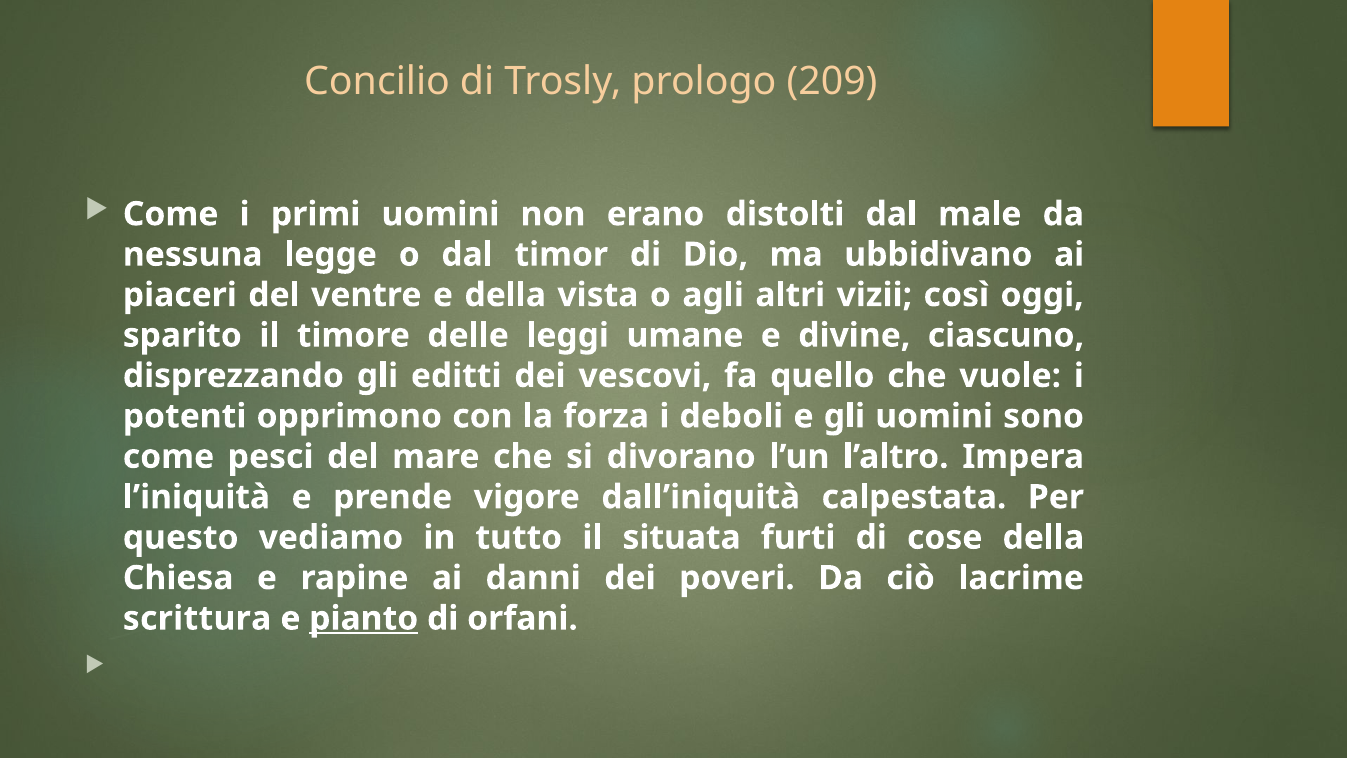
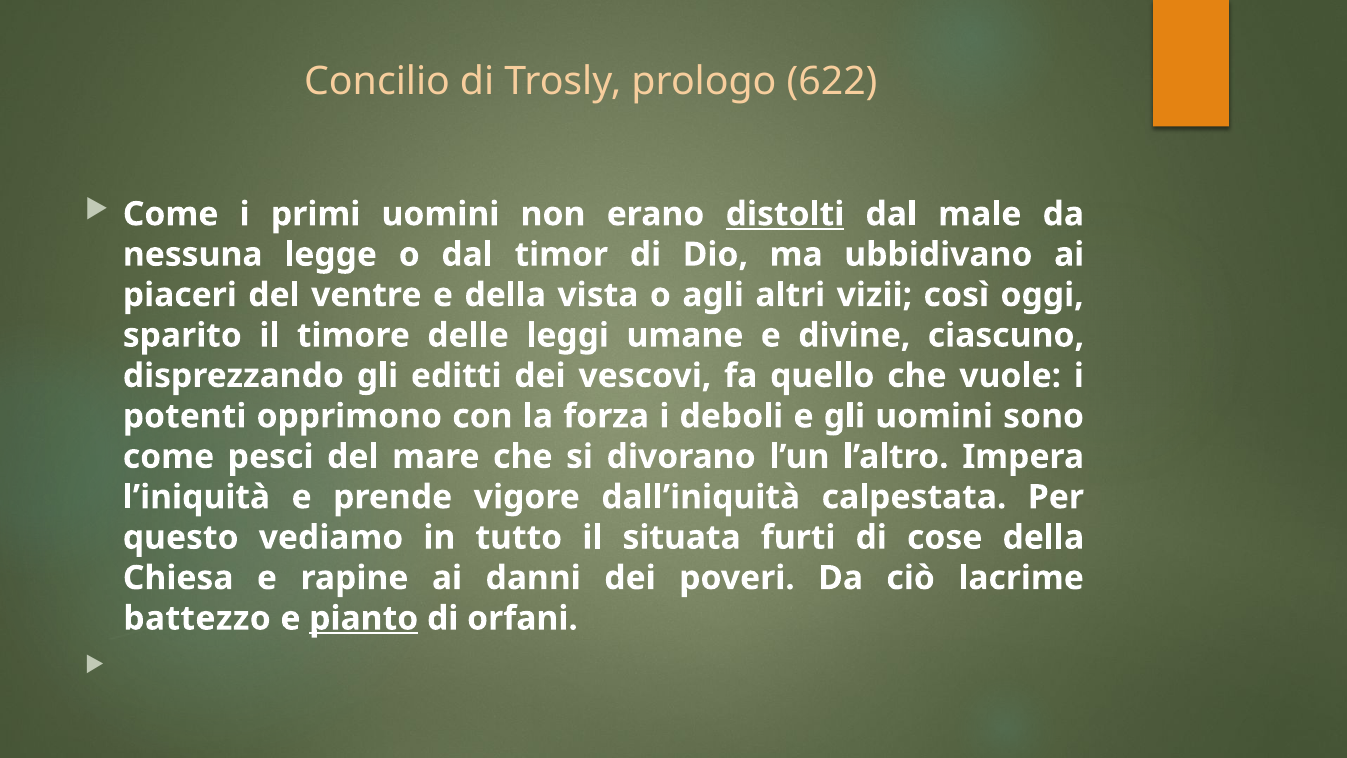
209: 209 -> 622
distolti underline: none -> present
scrittura: scrittura -> battezzo
